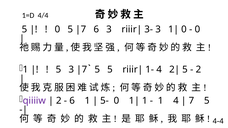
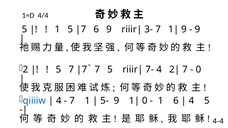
0 at (58, 29): 0 -> 1
6 3: 3 -> 9
3- 3: 3 -> 7
0 at (184, 29): 0 -> 9
0 at (197, 29): 0 -> 9
1 at (26, 70): 1 -> 2
5 3: 3 -> 7
5 at (97, 70): 5 -> 7
1-: 1- -> 7-
5 at (185, 70): 5 -> 7
2 at (198, 70): 2 -> 0
qiiiiw colour: purple -> blue
2 at (59, 101): 2 -> 4
6 at (72, 101): 6 -> 7
5- 0: 0 -> 9
1 at (145, 101): 1 -> 0
1 4: 4 -> 6
7 at (191, 101): 7 -> 4
